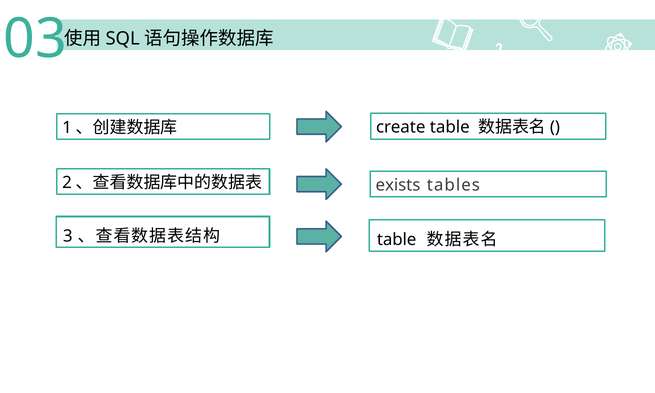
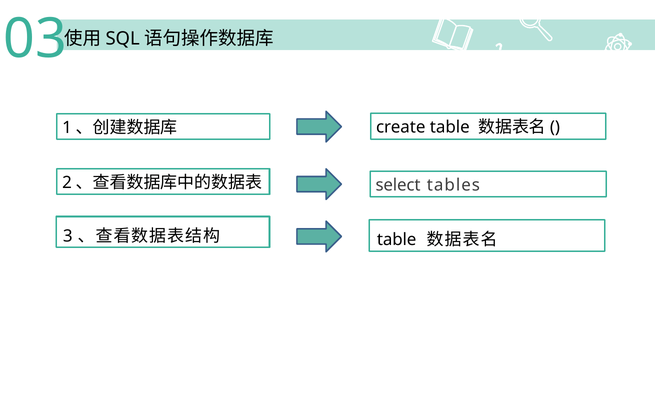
exists: exists -> select
